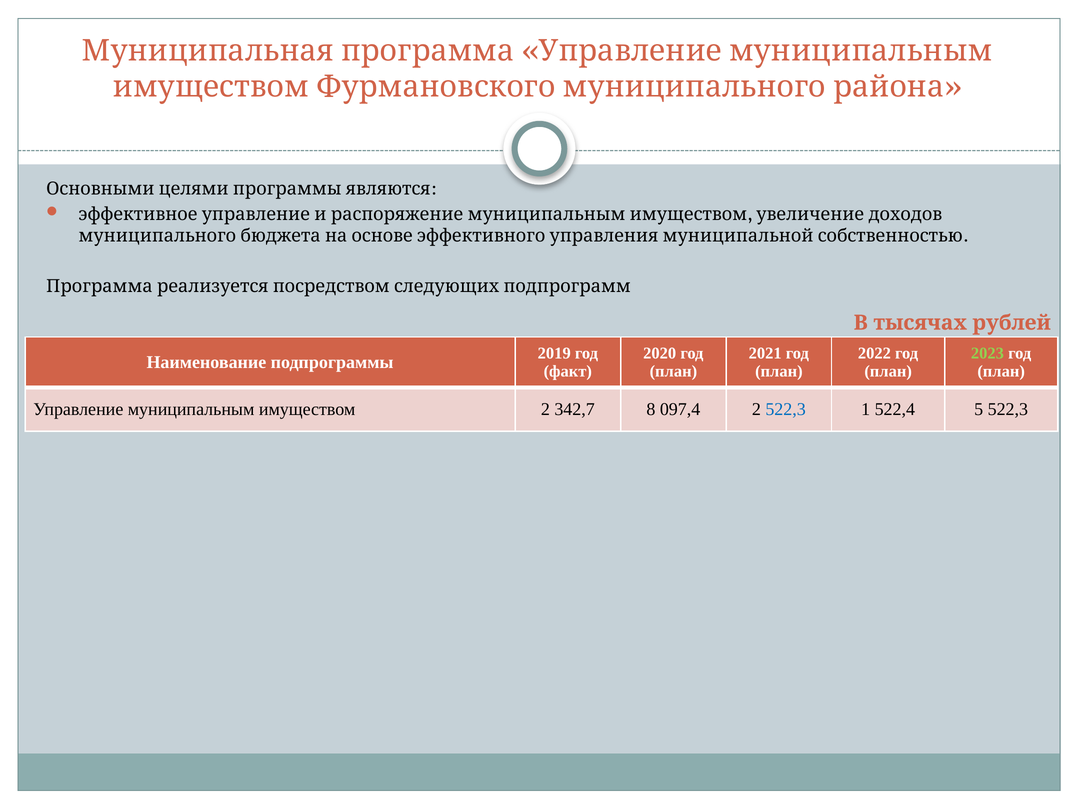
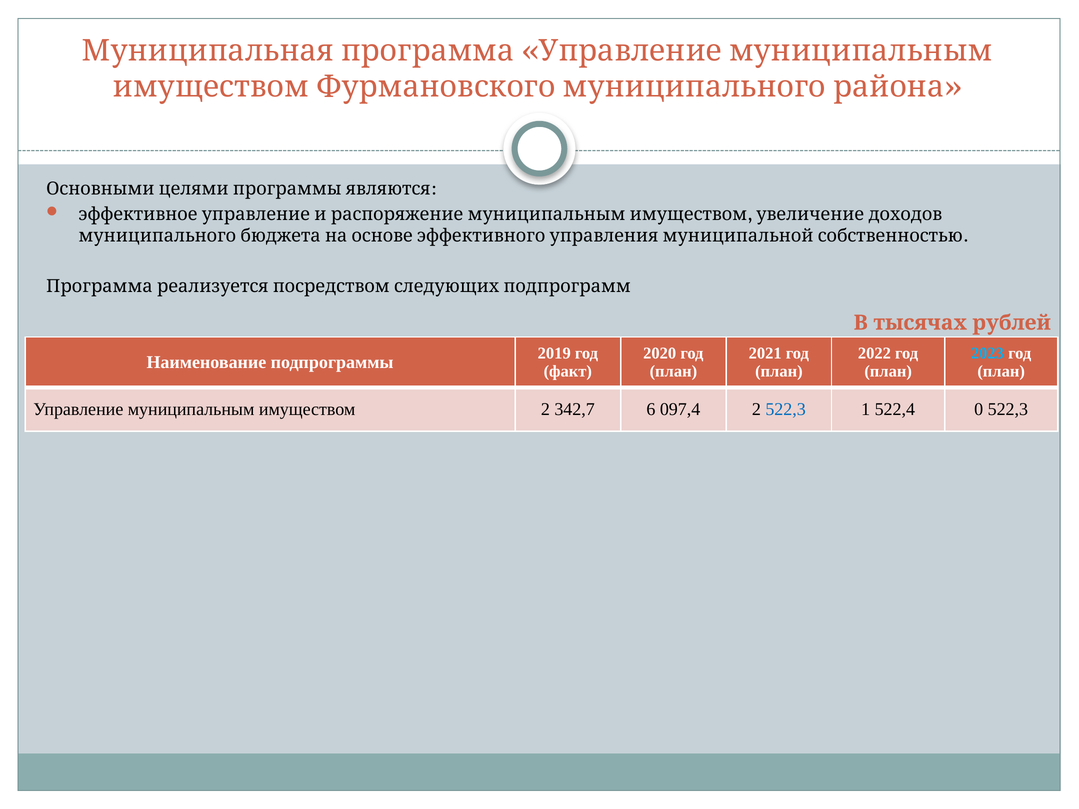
2023 colour: light green -> light blue
8: 8 -> 6
5: 5 -> 0
